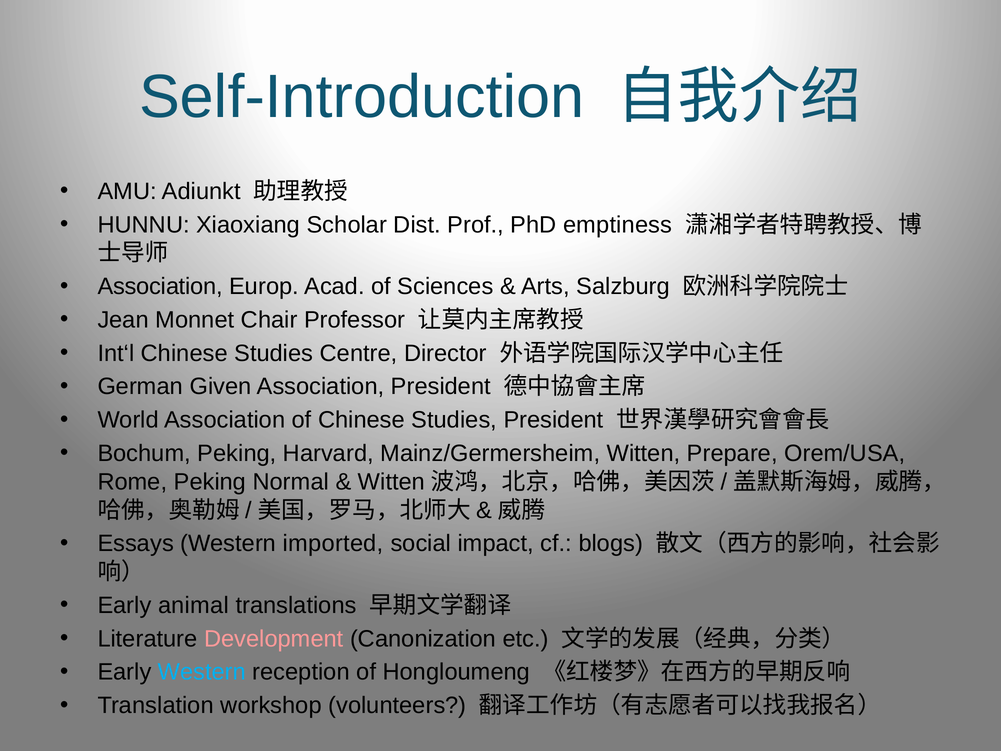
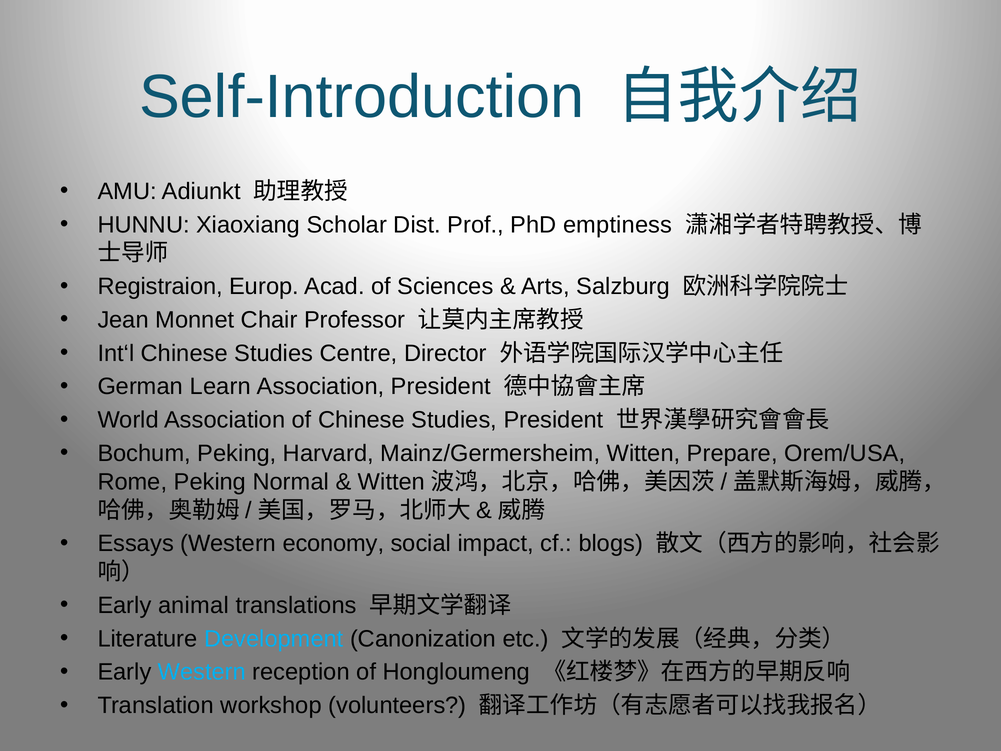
Association at (160, 286): Association -> Registraion
Given: Given -> Learn
imported: imported -> economy
Development colour: pink -> light blue
